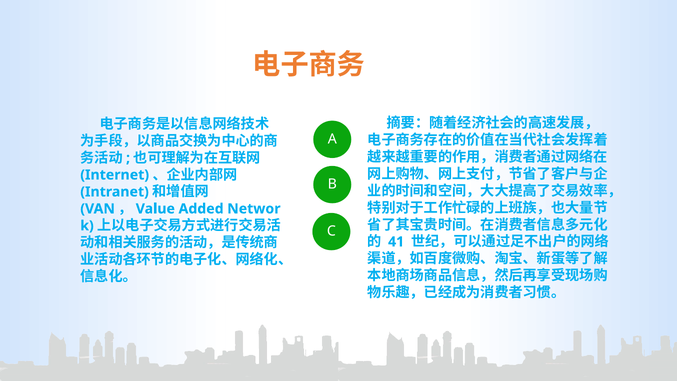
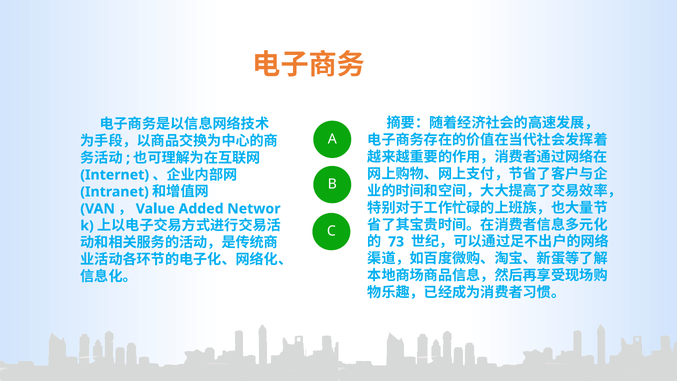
41: 41 -> 73
